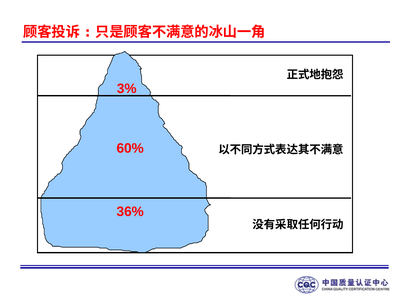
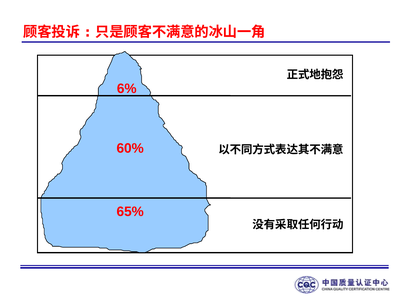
3%: 3% -> 6%
36%: 36% -> 65%
